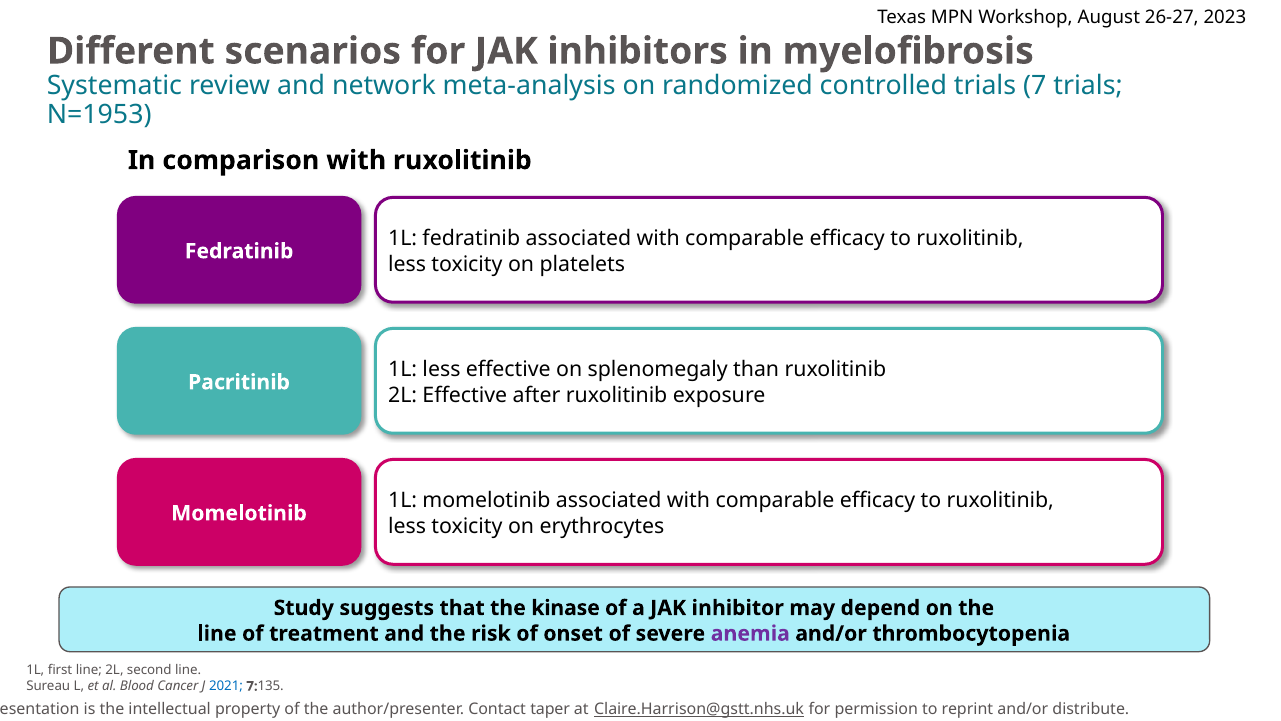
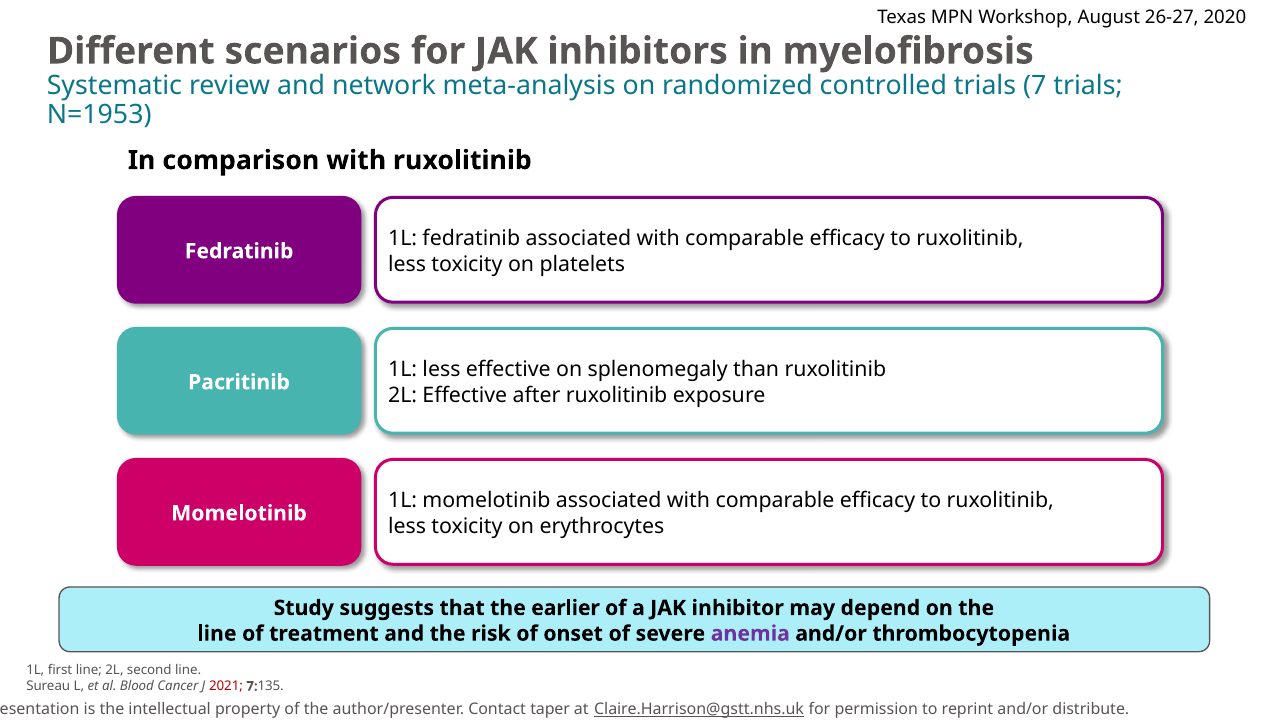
2023: 2023 -> 2020
kinase: kinase -> earlier
2021 colour: blue -> red
